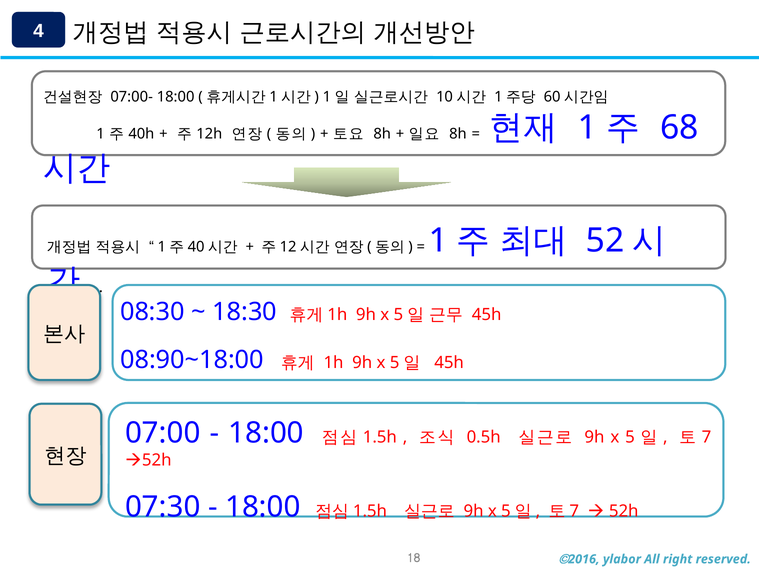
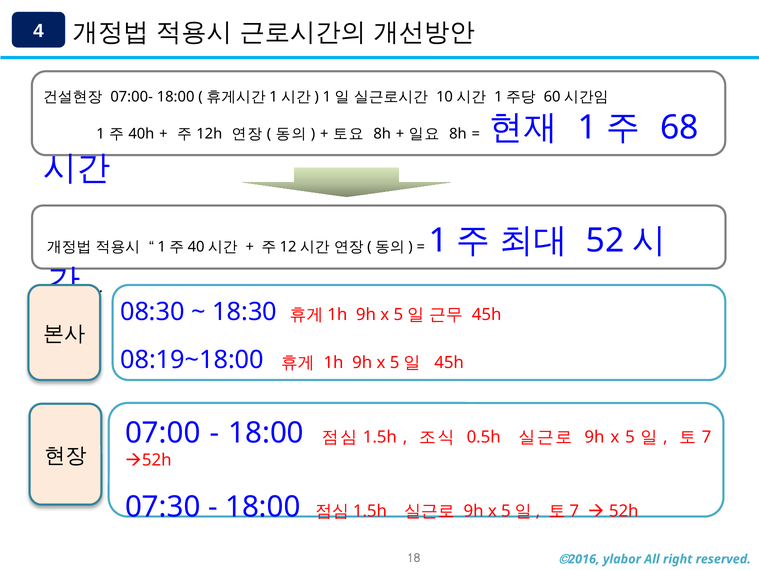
08:90~18:00: 08:90~18:00 -> 08:19~18:00
